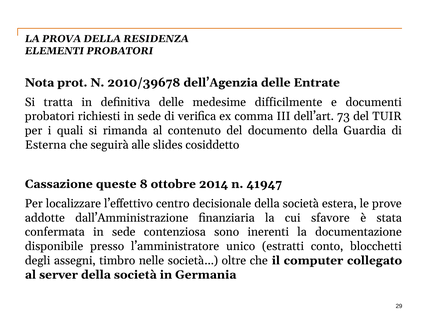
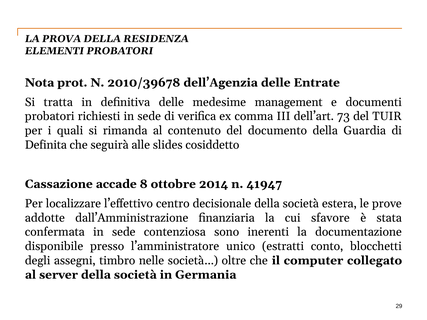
difficilmente: difficilmente -> management
Esterna: Esterna -> Definita
queste: queste -> accade
